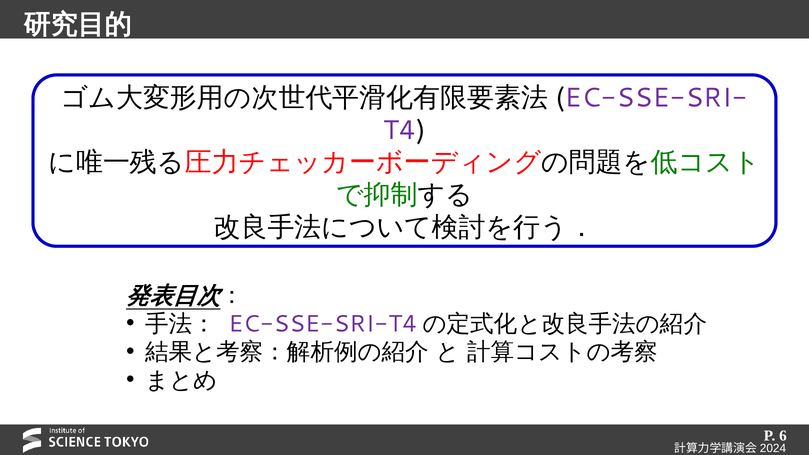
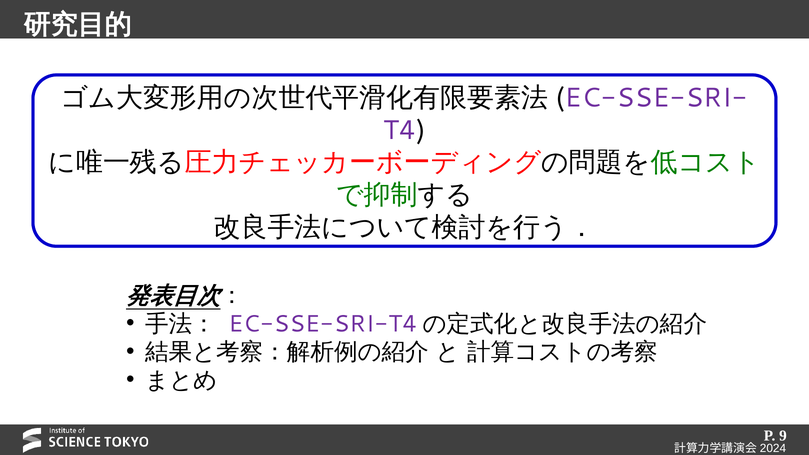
6: 6 -> 9
